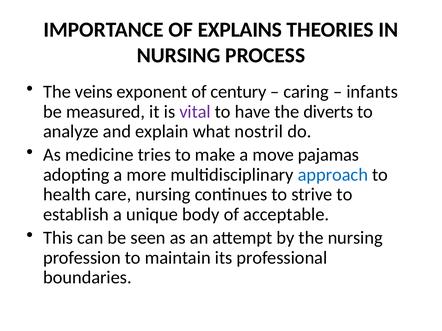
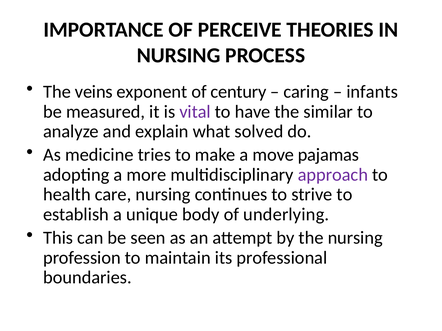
EXPLAINS: EXPLAINS -> PERCEIVE
diverts: diverts -> similar
nostril: nostril -> solved
approach colour: blue -> purple
acceptable: acceptable -> underlying
